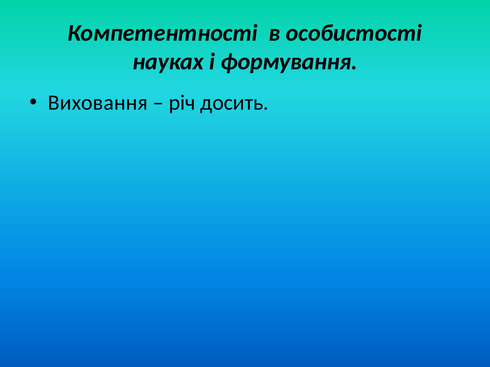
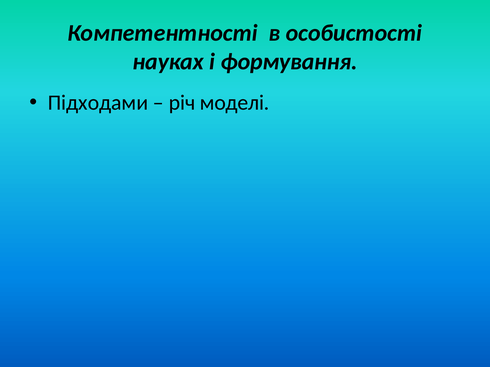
Виховання: Виховання -> Підходами
досить: досить -> моделі
